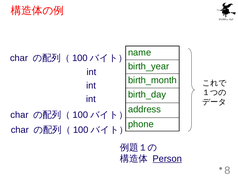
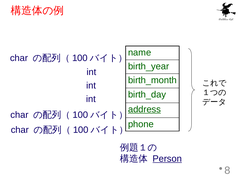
address underline: none -> present
